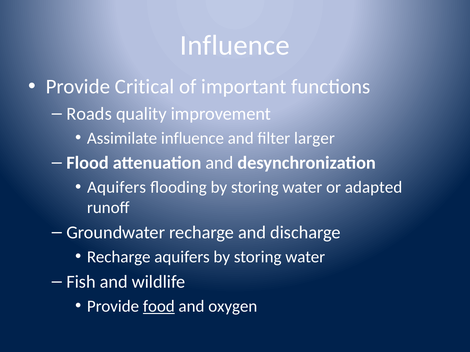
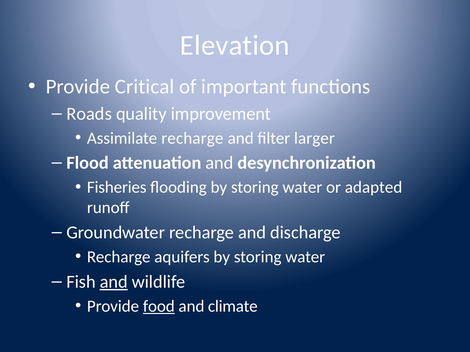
Influence at (235, 45): Influence -> Elevation
Assimilate influence: influence -> recharge
Aquifers at (117, 188): Aquifers -> Fisheries
and at (114, 282) underline: none -> present
oxygen: oxygen -> climate
